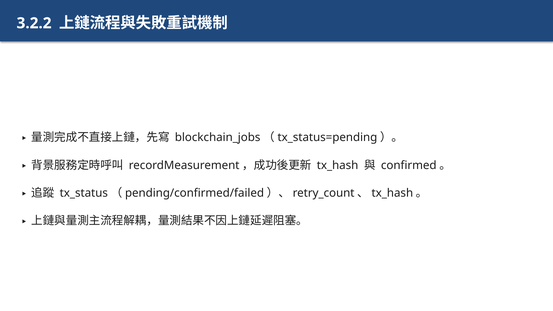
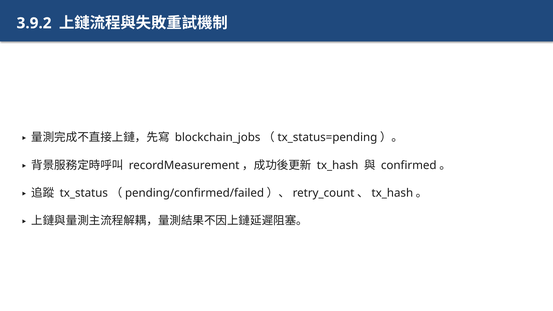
3.2.2: 3.2.2 -> 3.9.2
